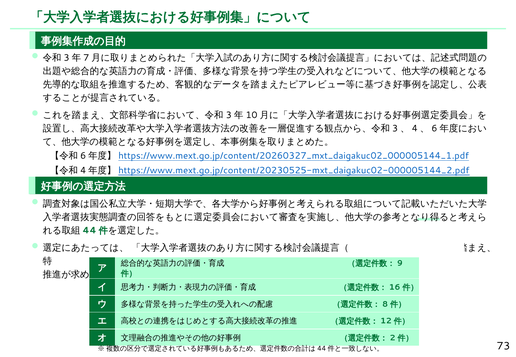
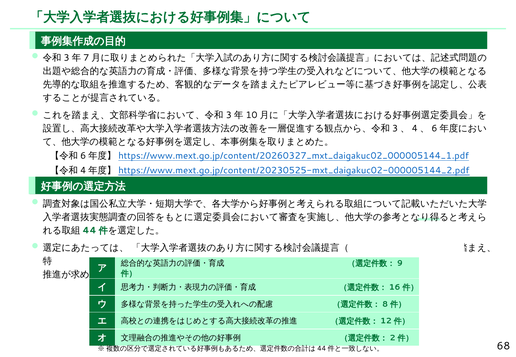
73: 73 -> 68
